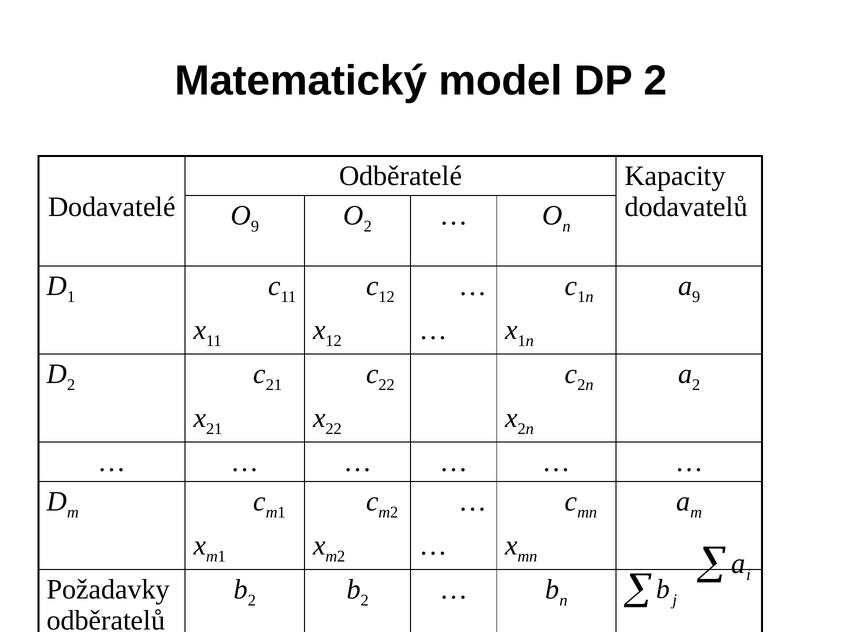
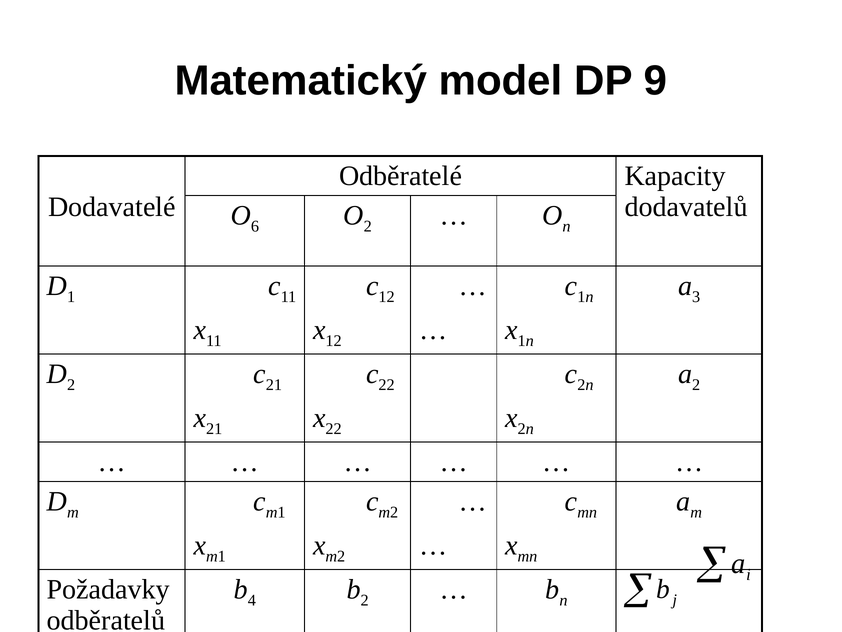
DP 2: 2 -> 9
9 at (255, 226): 9 -> 6
9 at (696, 297): 9 -> 3
2 at (252, 600): 2 -> 4
